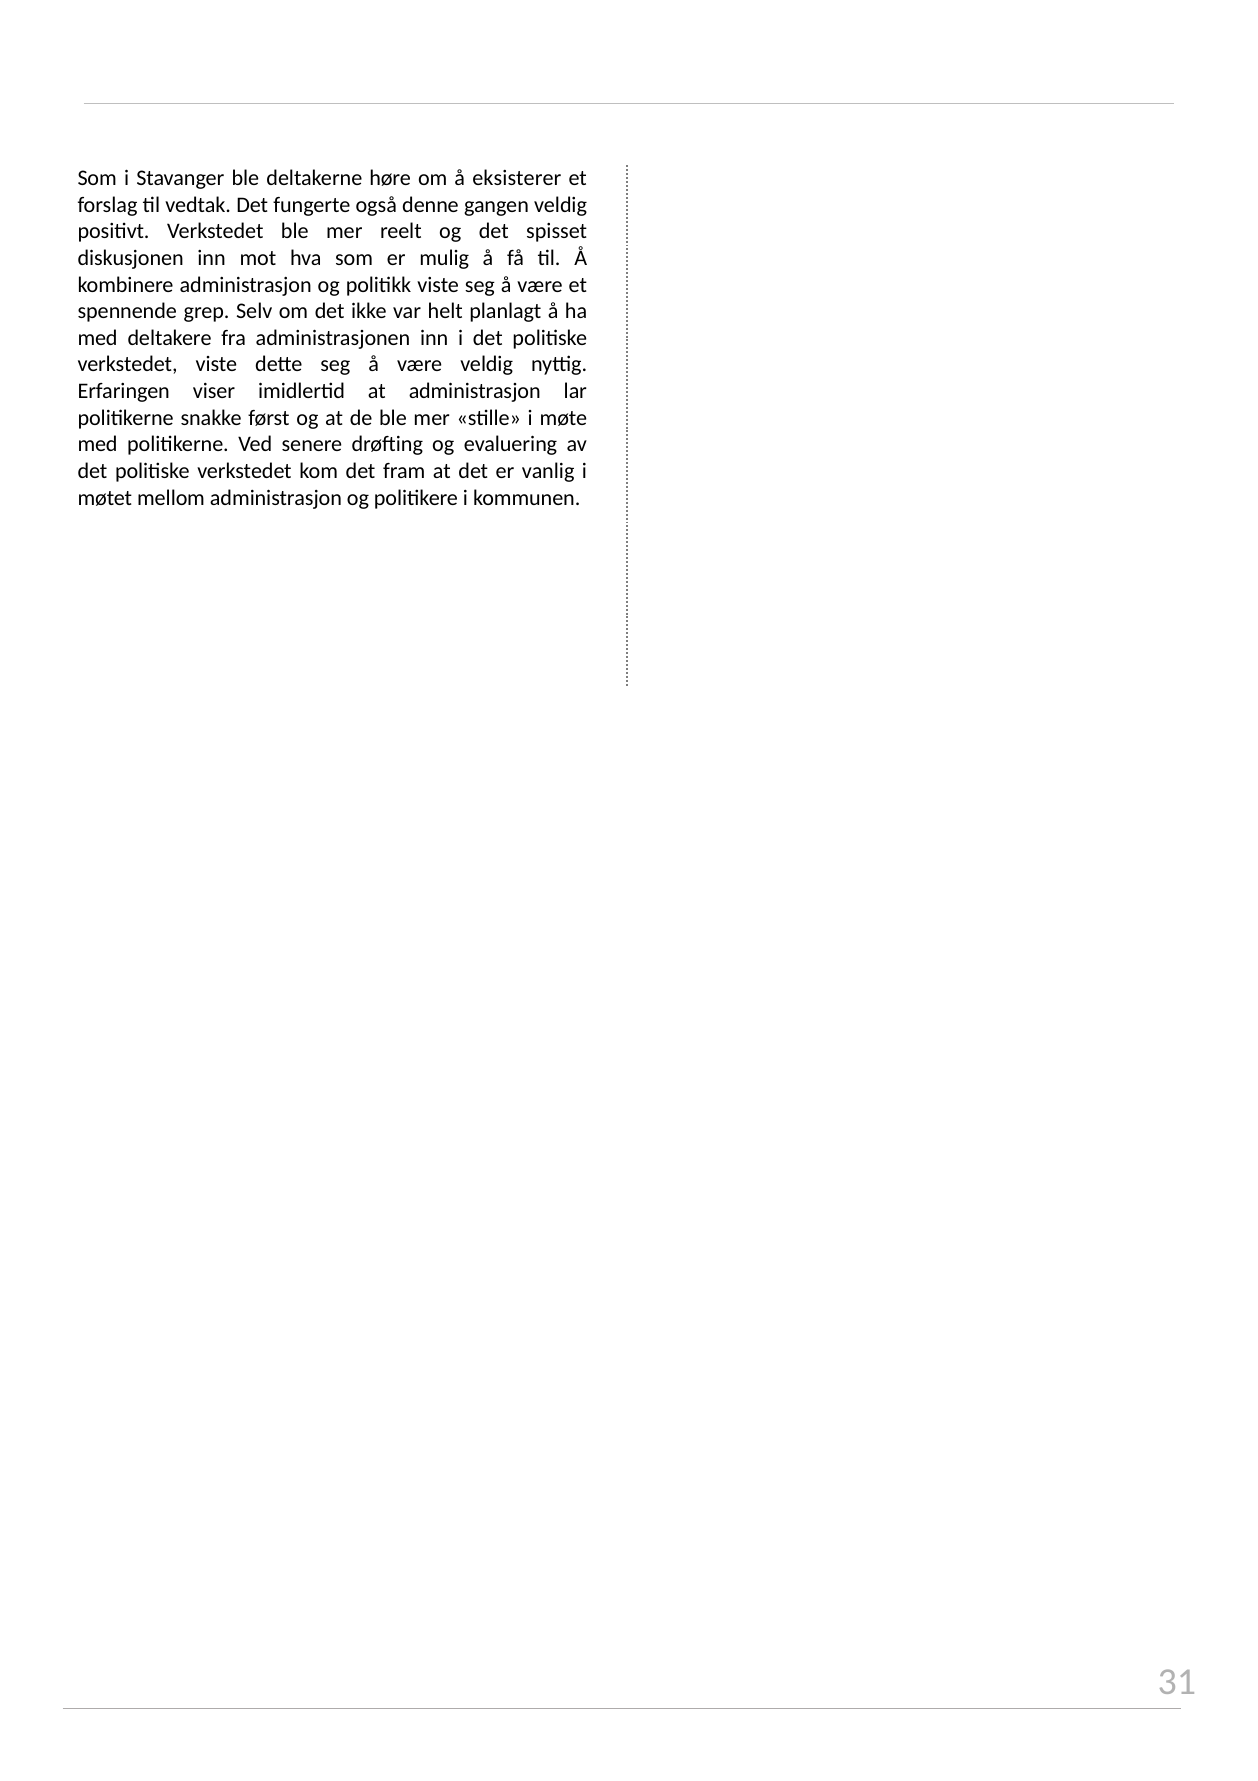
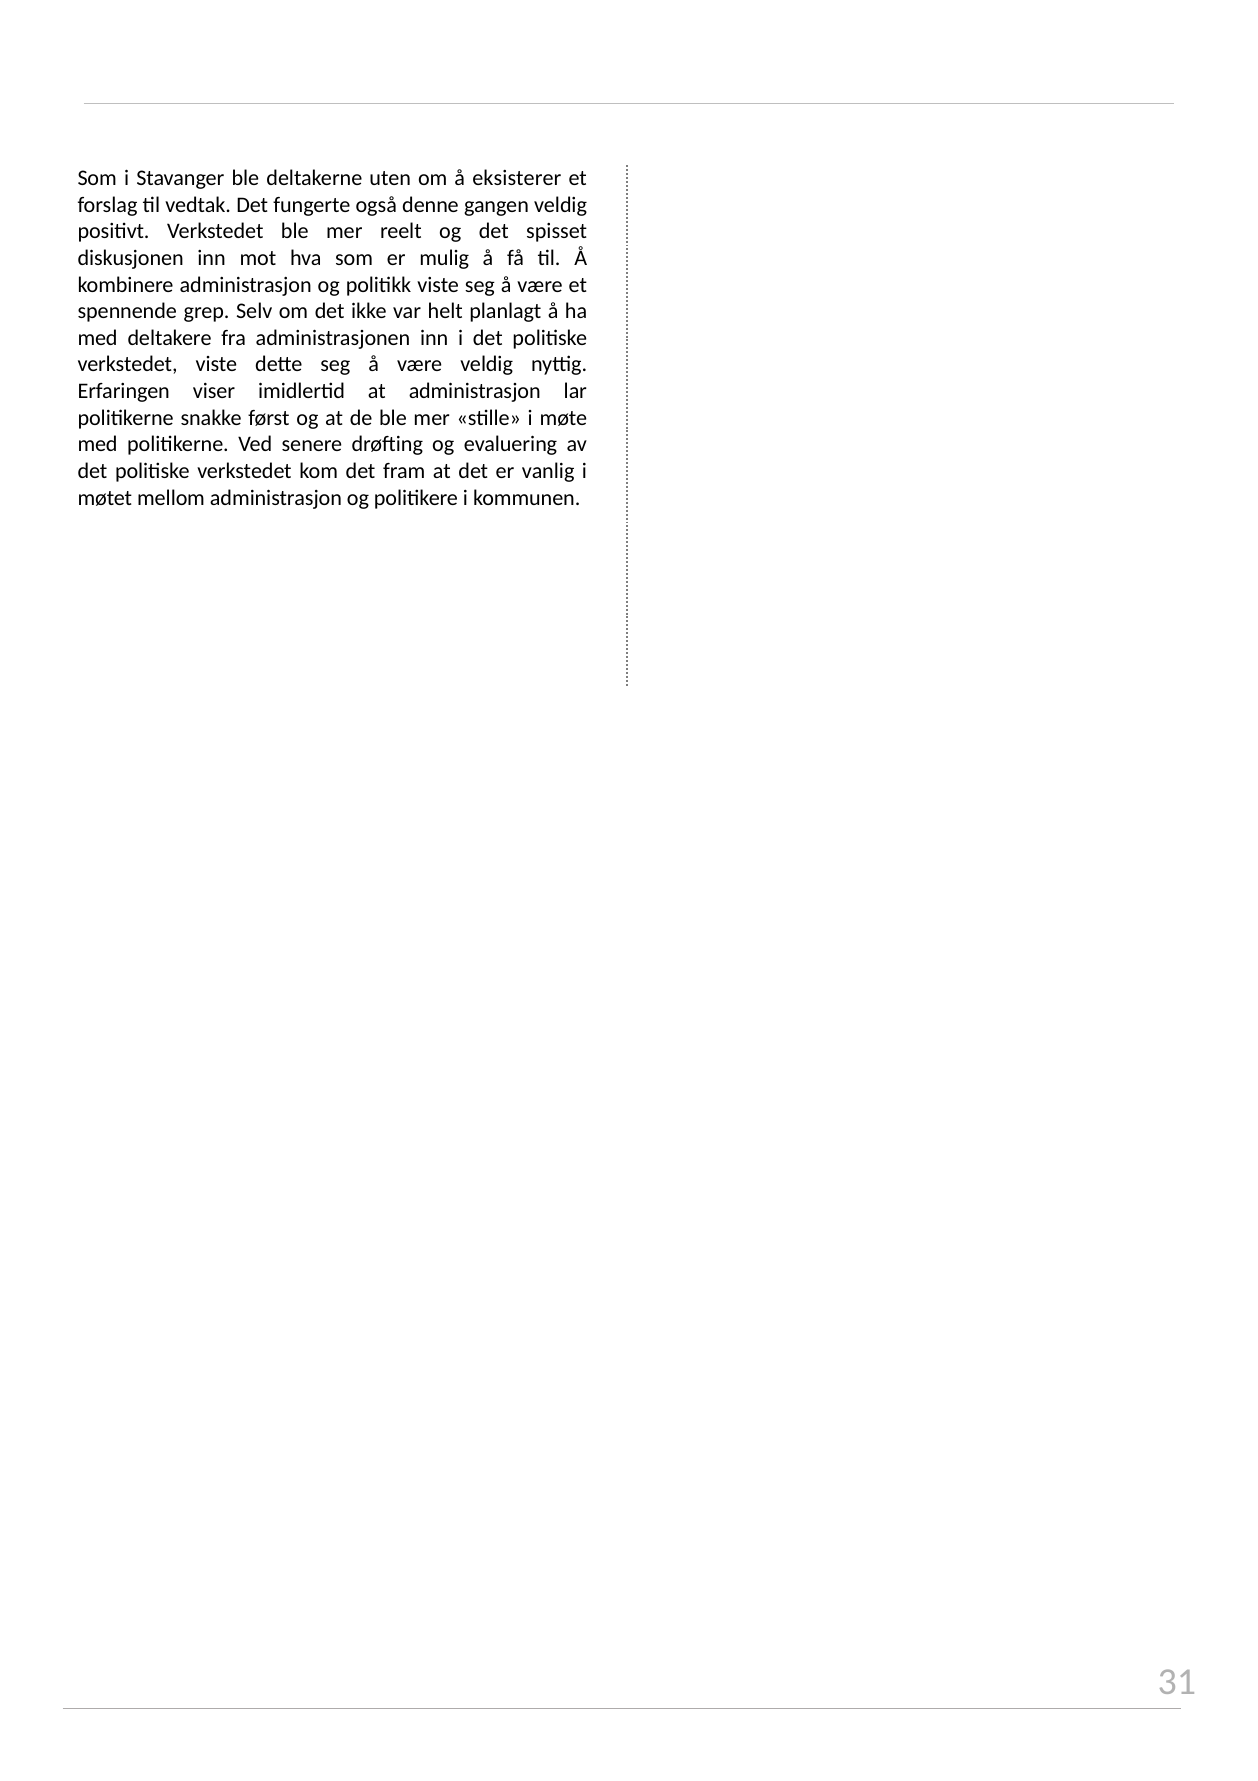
høre: høre -> uten
